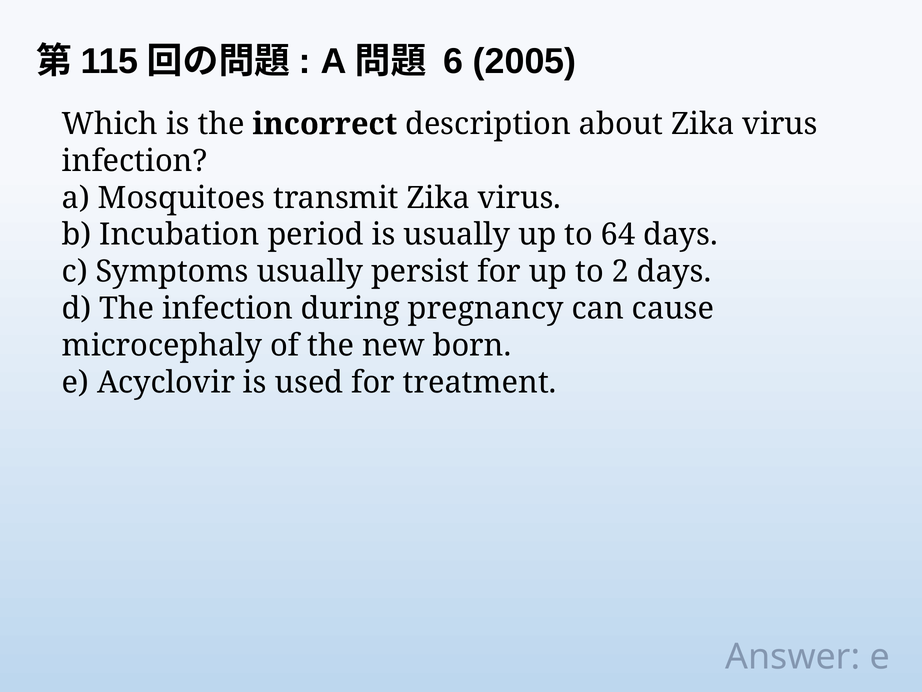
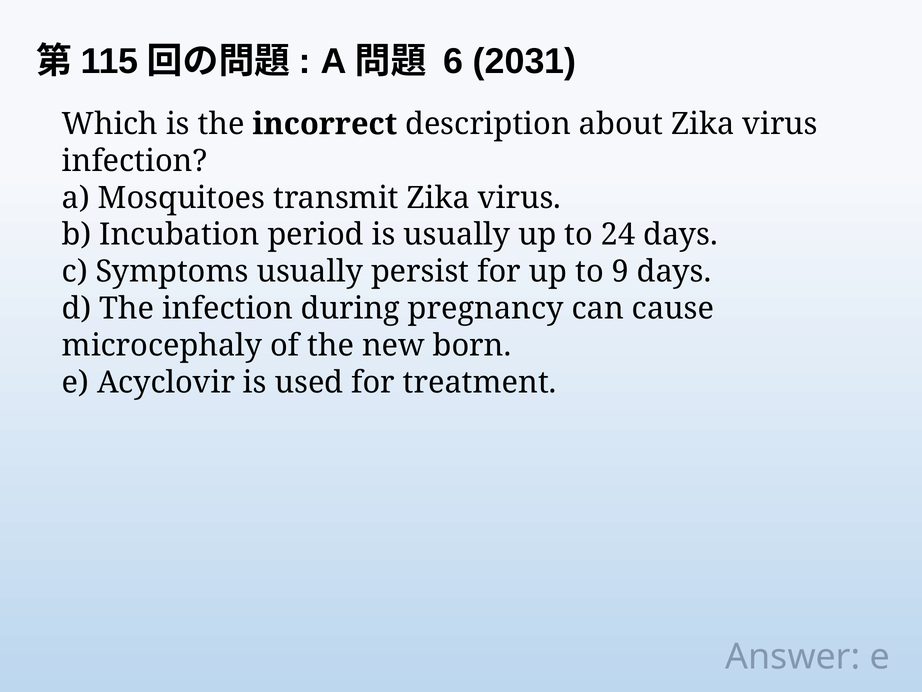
2005: 2005 -> 2031
64: 64 -> 24
2: 2 -> 9
